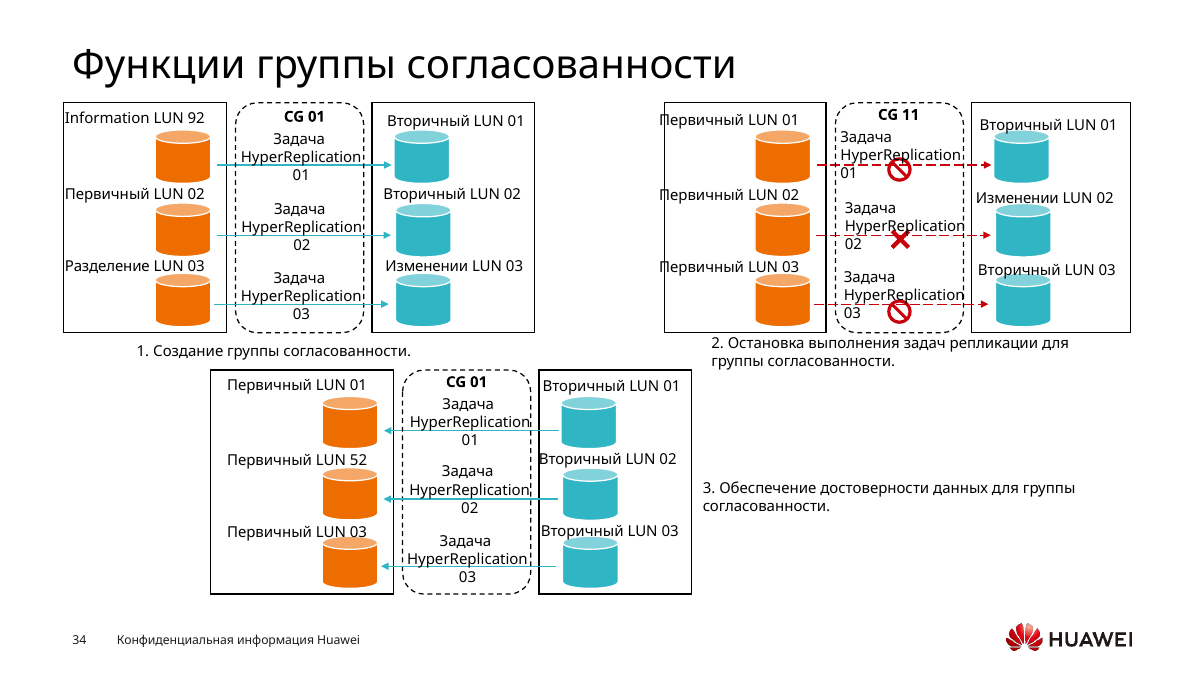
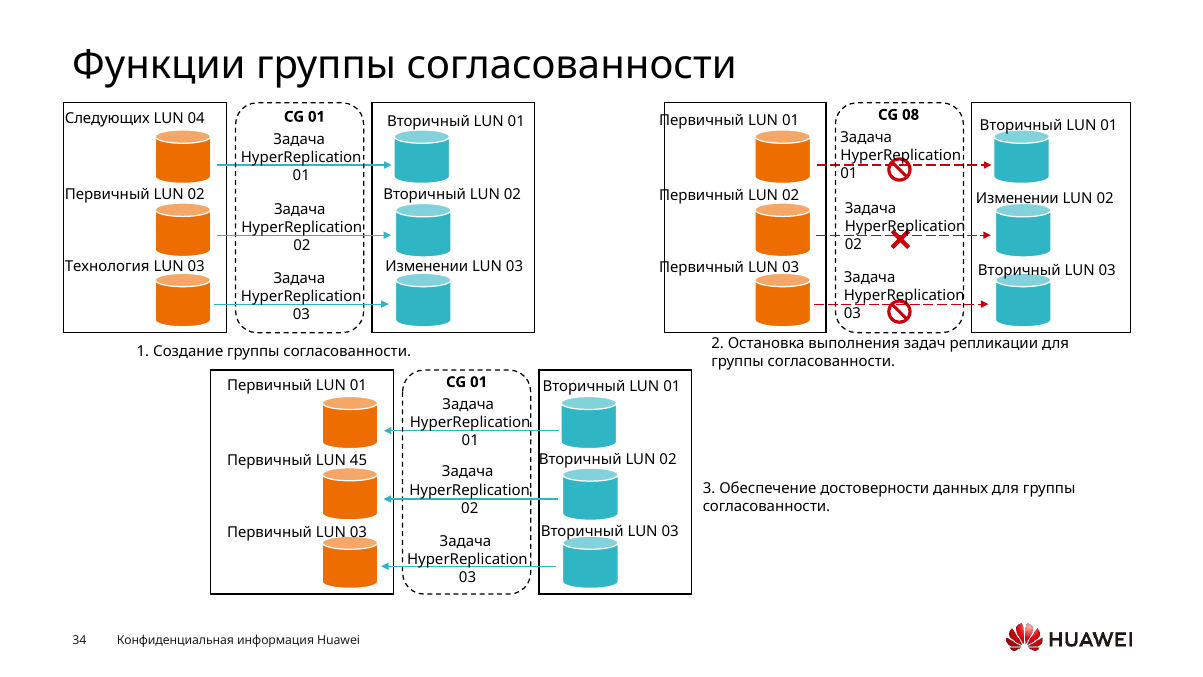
11: 11 -> 08
Information: Information -> Следующих
92: 92 -> 04
Разделение: Разделение -> Технология
52: 52 -> 45
